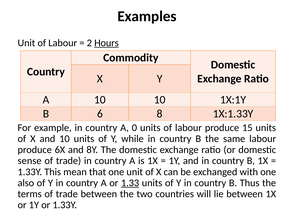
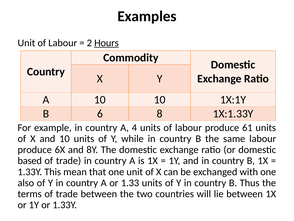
0: 0 -> 4
15: 15 -> 61
sense: sense -> based
1.33 underline: present -> none
